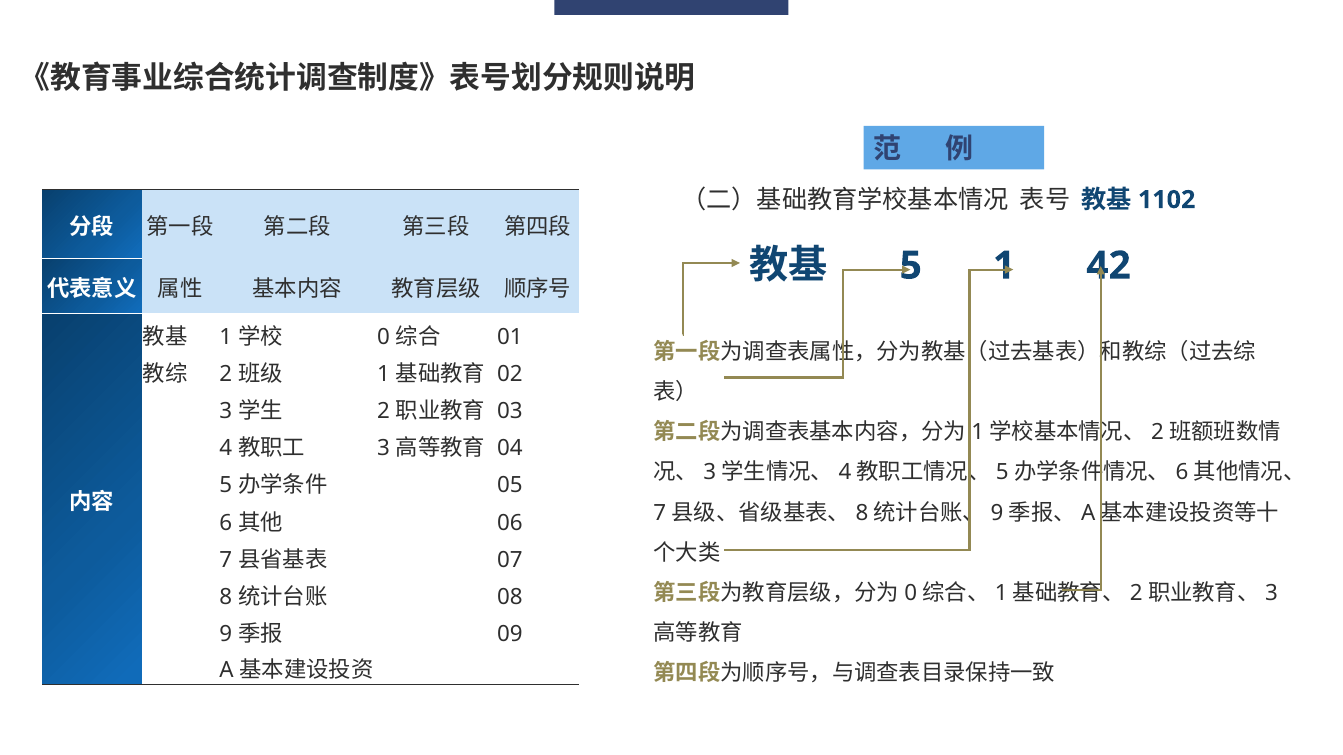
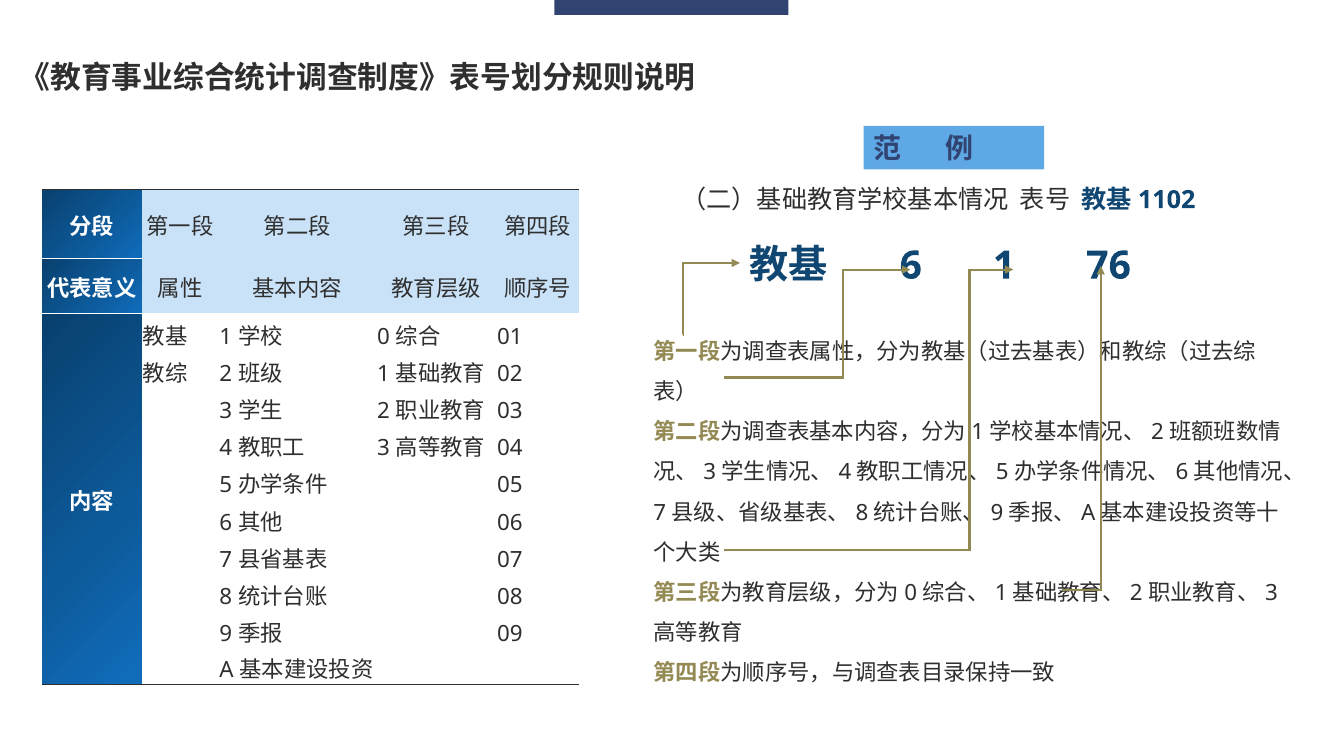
5 at (911, 266): 5 -> 6
42: 42 -> 76
